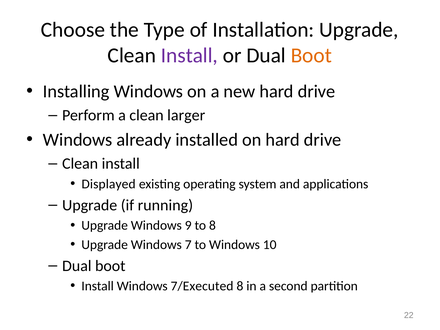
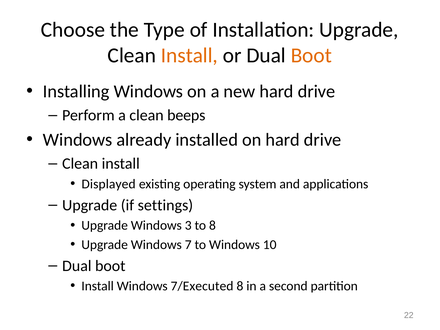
Install at (189, 55) colour: purple -> orange
larger: larger -> beeps
running: running -> settings
9: 9 -> 3
